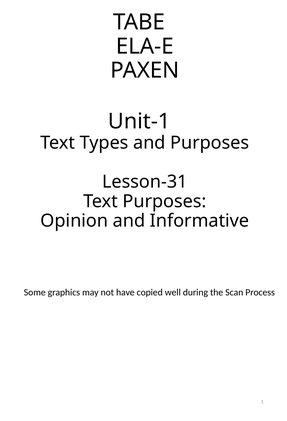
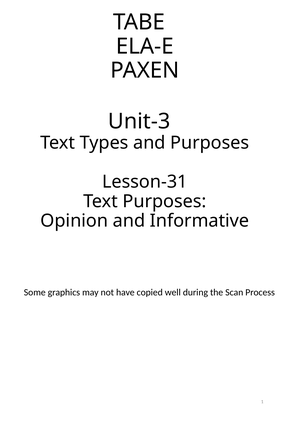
Unit-1: Unit-1 -> Unit-3
